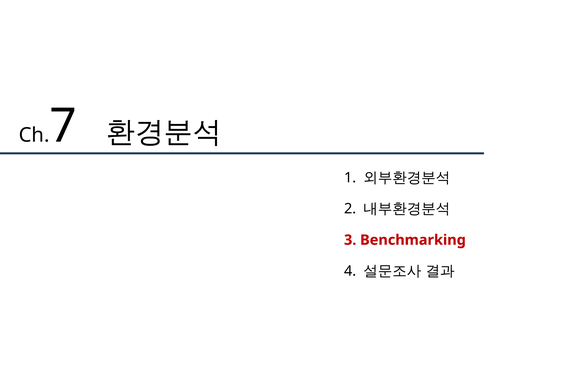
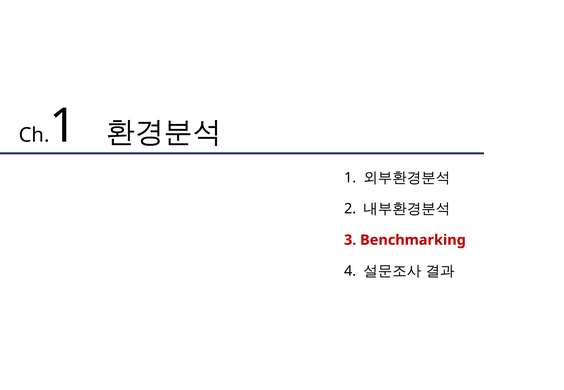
7 at (63, 126): 7 -> 1
